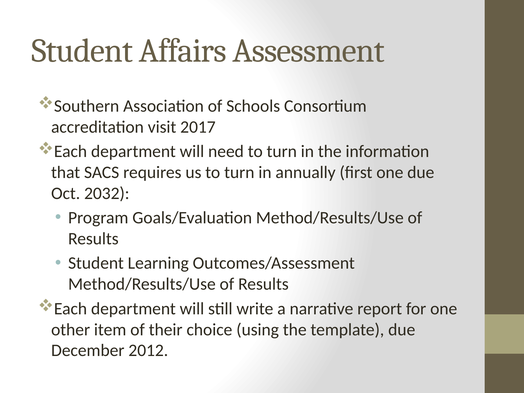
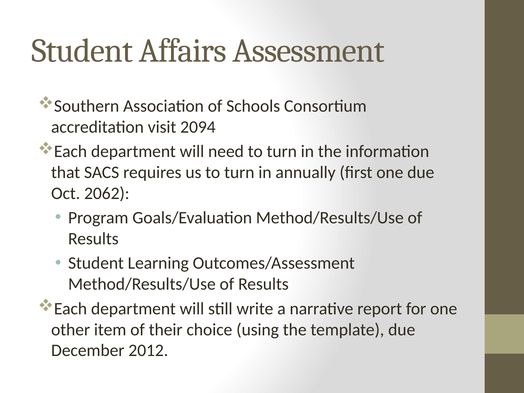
2017: 2017 -> 2094
2032: 2032 -> 2062
